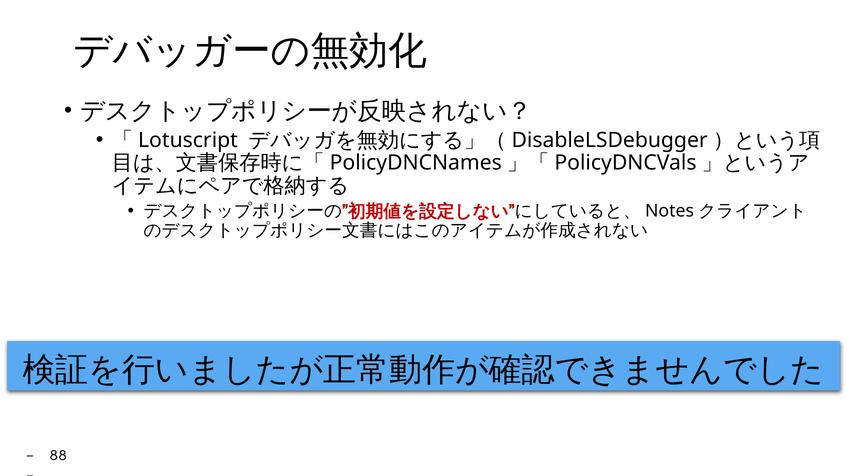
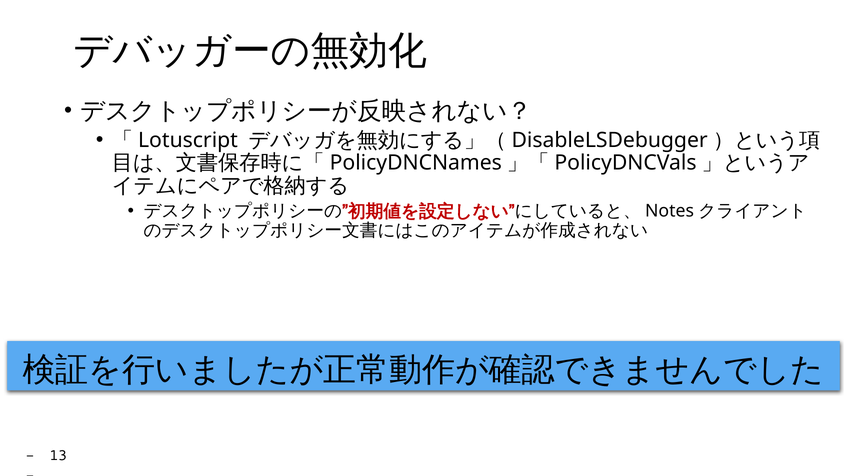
88: 88 -> 13
